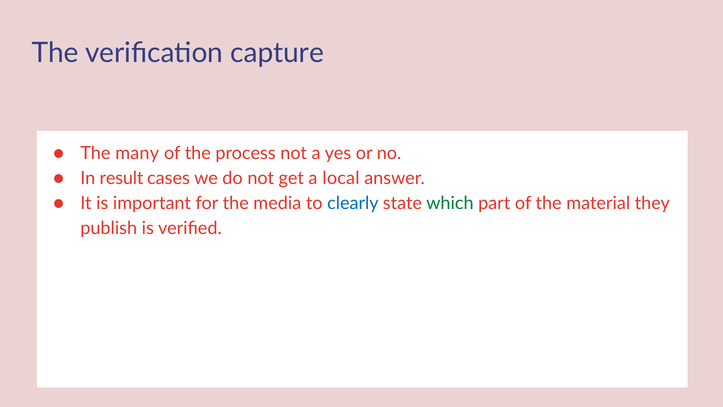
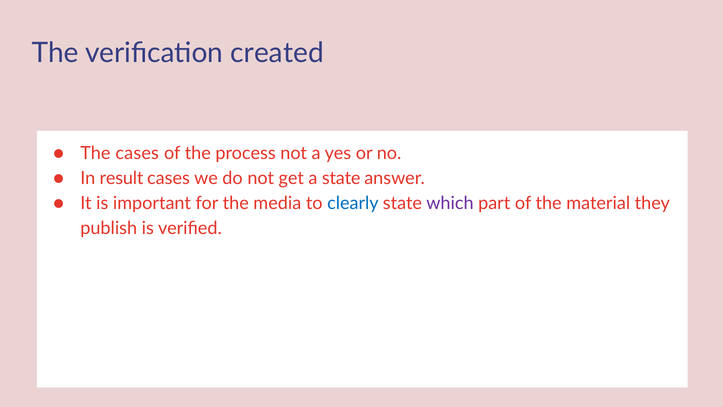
capture: capture -> created
The many: many -> cases
a local: local -> state
which colour: green -> purple
